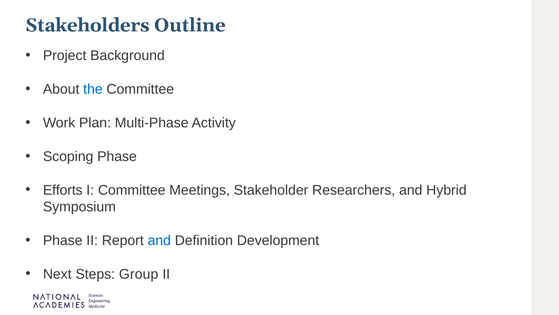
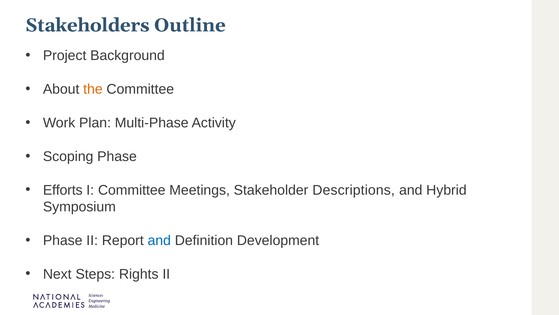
the colour: blue -> orange
Researchers: Researchers -> Descriptions
Group: Group -> Rights
